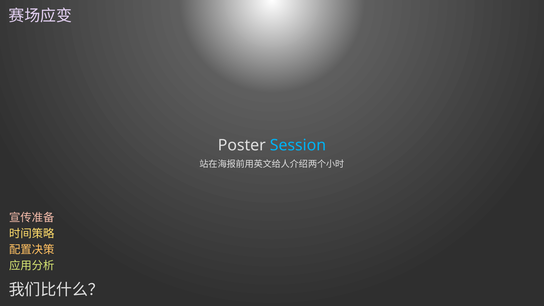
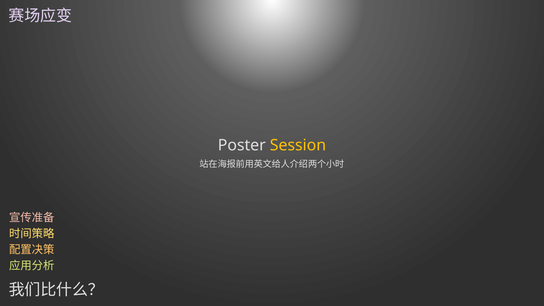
Session colour: light blue -> yellow
